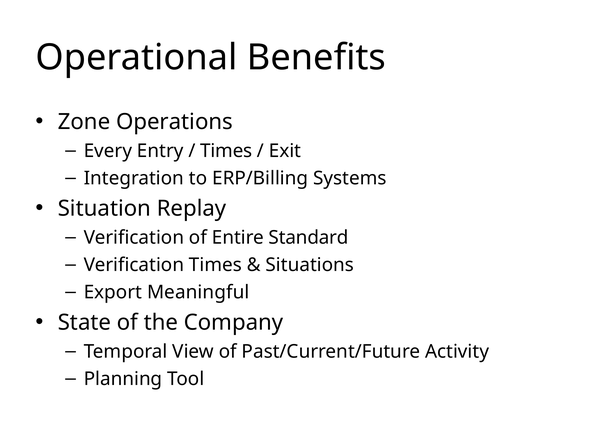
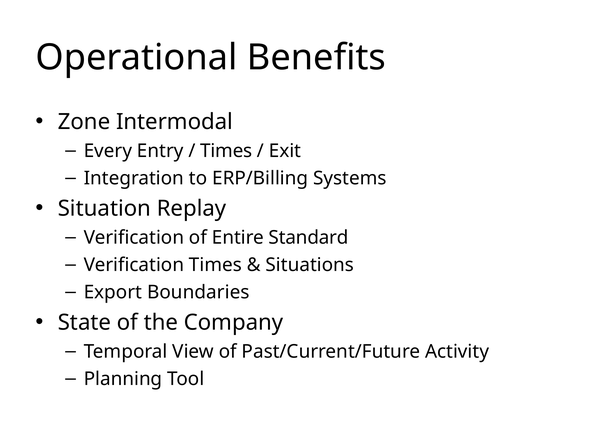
Operations: Operations -> Intermodal
Meaningful: Meaningful -> Boundaries
